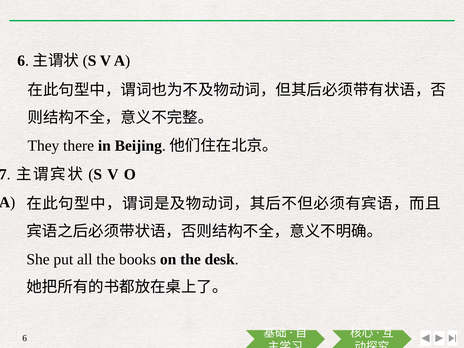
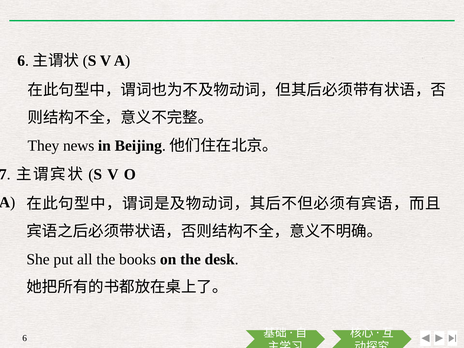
there: there -> news
